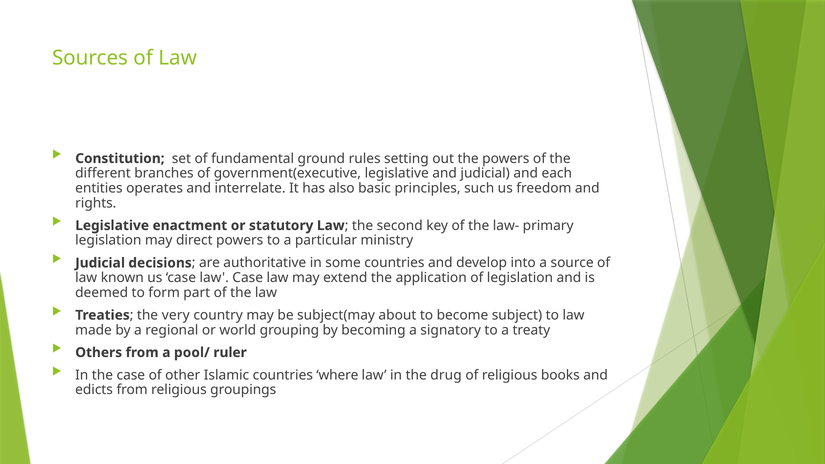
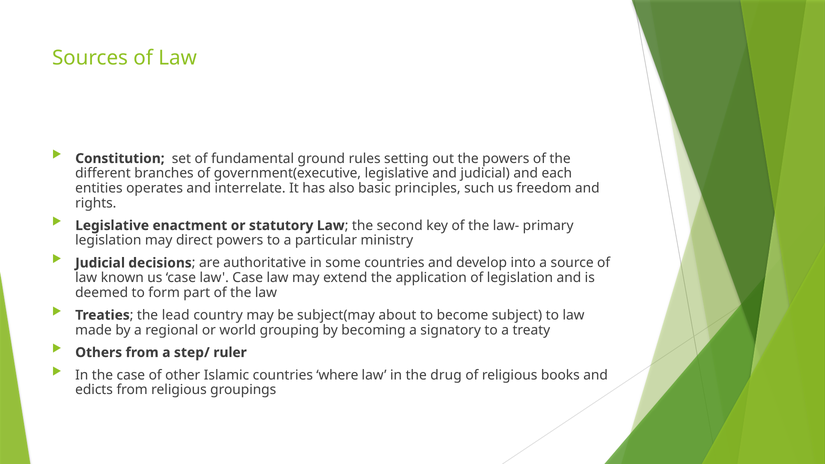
very: very -> lead
pool/: pool/ -> step/
